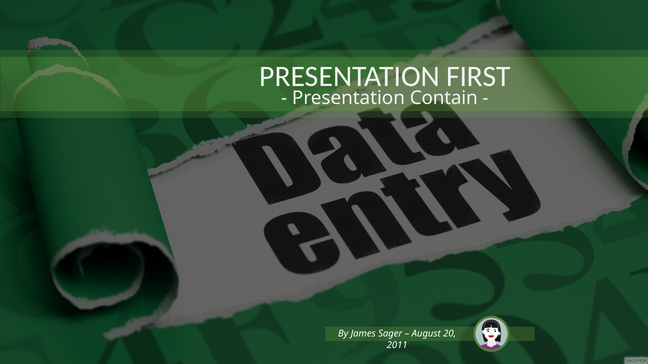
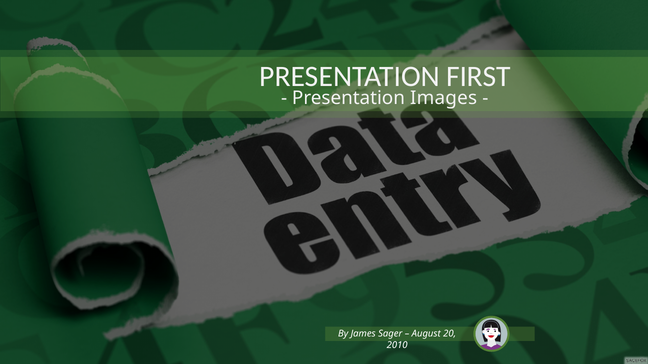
Contain: Contain -> Images
2011: 2011 -> 2010
